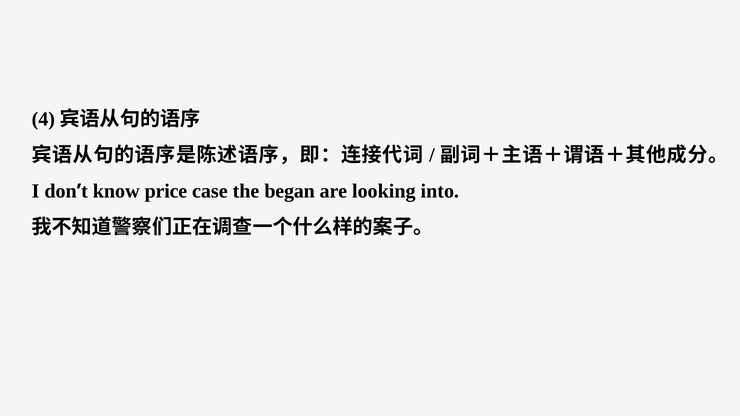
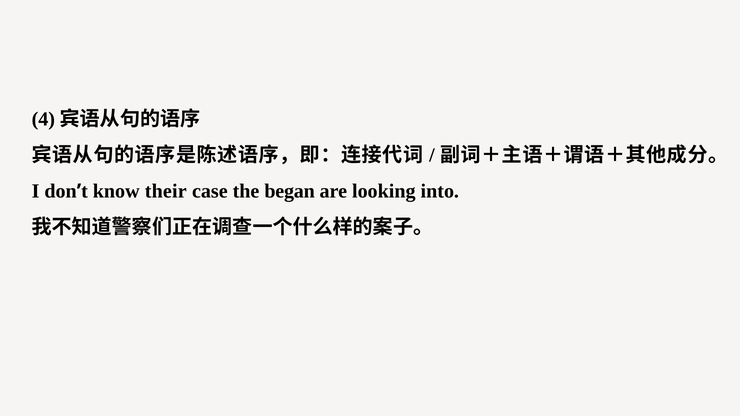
price: price -> their
